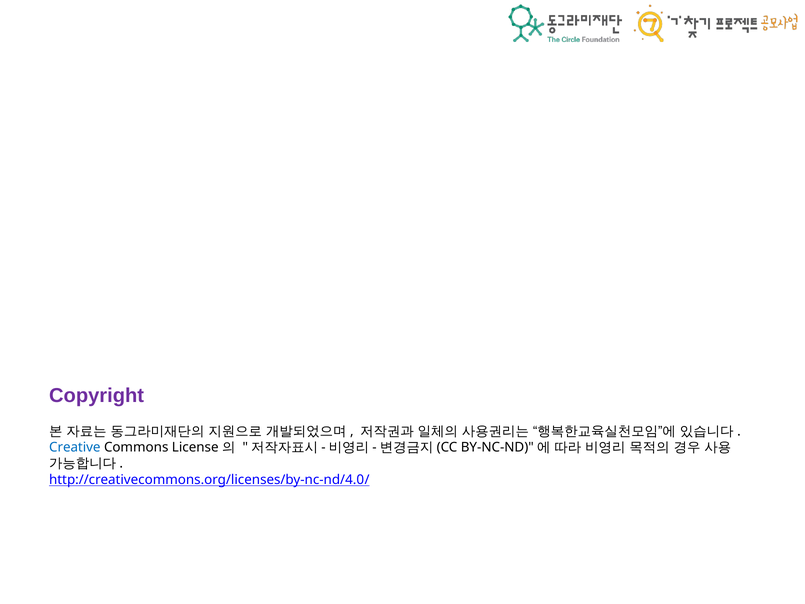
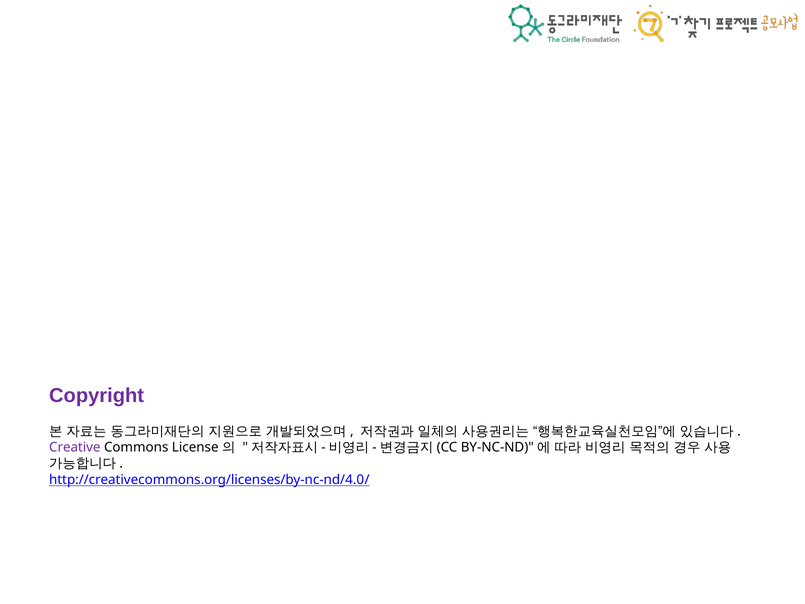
Creative colour: blue -> purple
